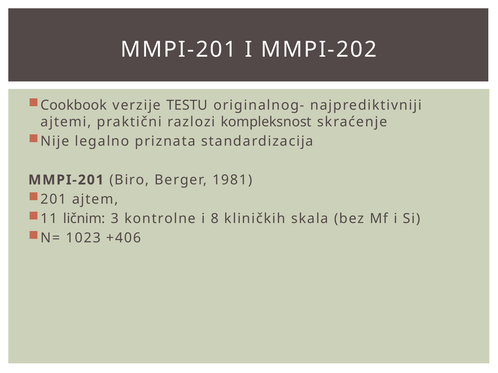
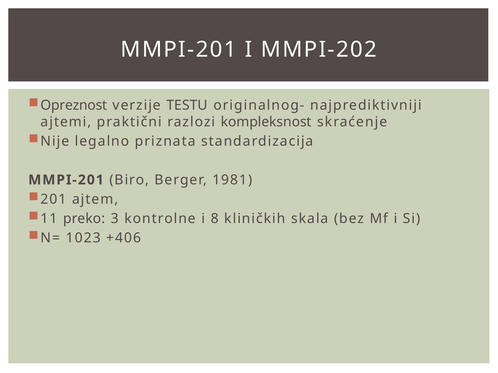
Cookbook: Cookbook -> Opreznost
ličnim: ličnim -> preko
